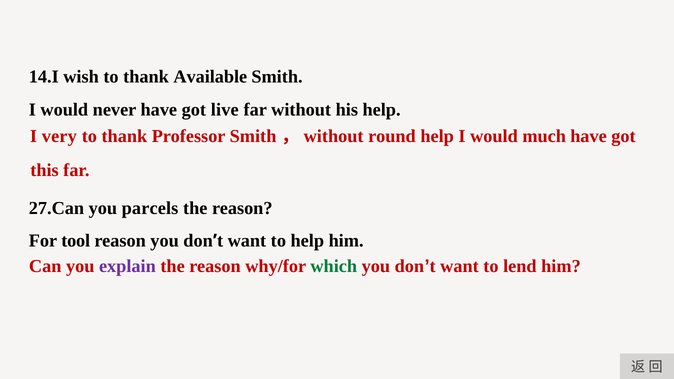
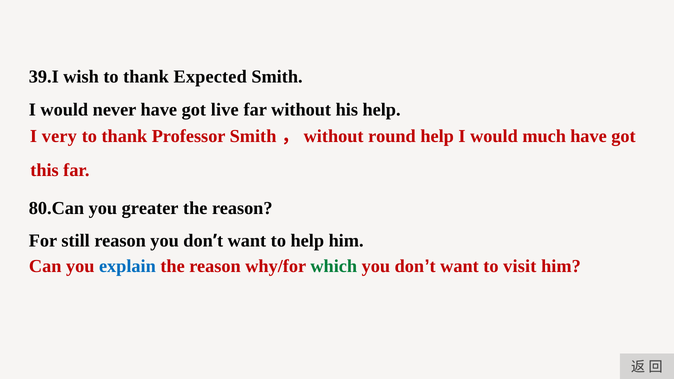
14.I: 14.I -> 39.I
Available: Available -> Expected
27.Can: 27.Can -> 80.Can
parcels: parcels -> greater
tool: tool -> still
explain colour: purple -> blue
lend: lend -> visit
